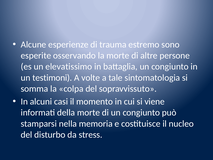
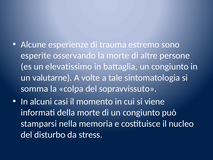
testimoni: testimoni -> valutarne
